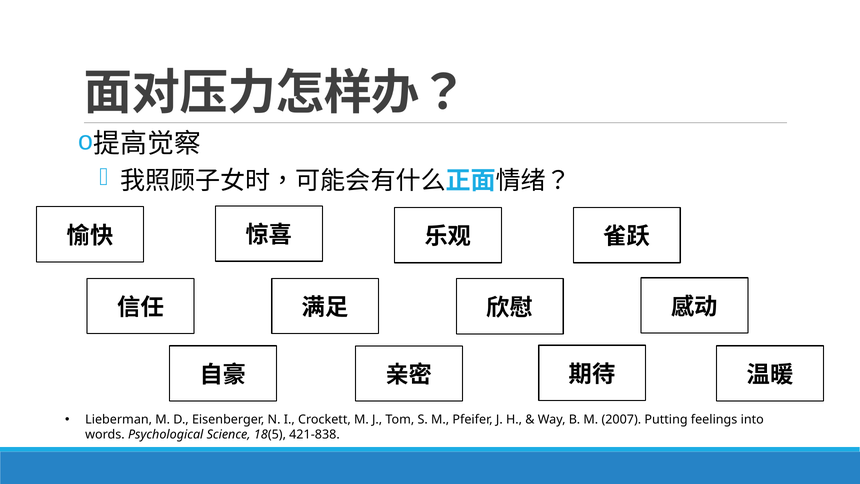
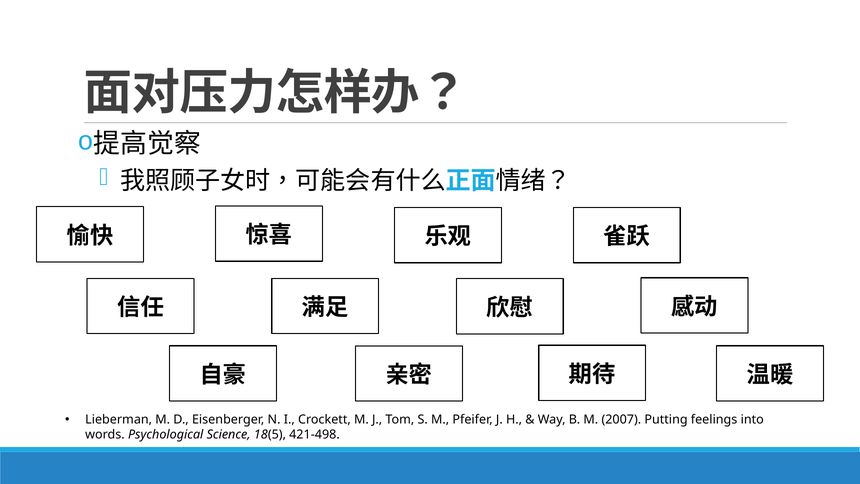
421-838: 421-838 -> 421-498
